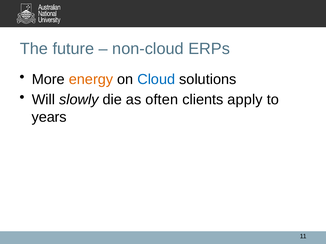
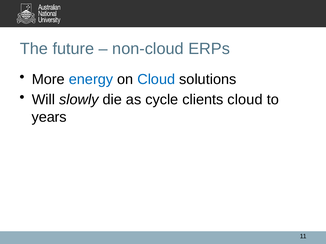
energy colour: orange -> blue
often: often -> cycle
clients apply: apply -> cloud
